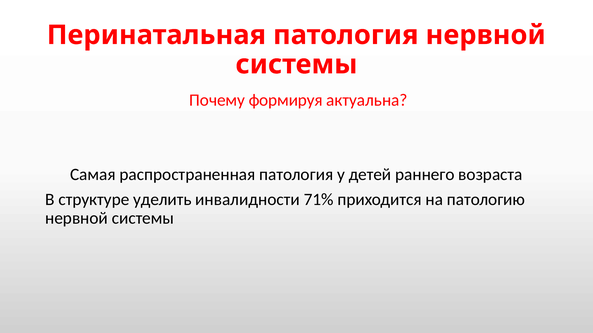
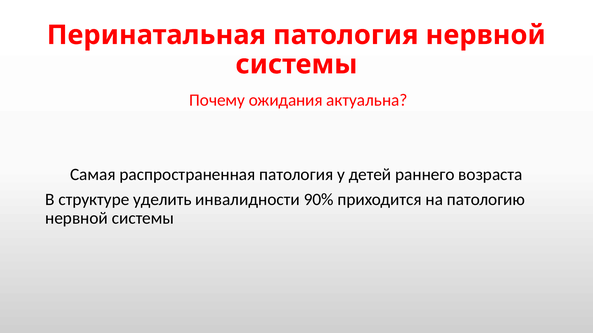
формируя: формируя -> ожидания
71%: 71% -> 90%
